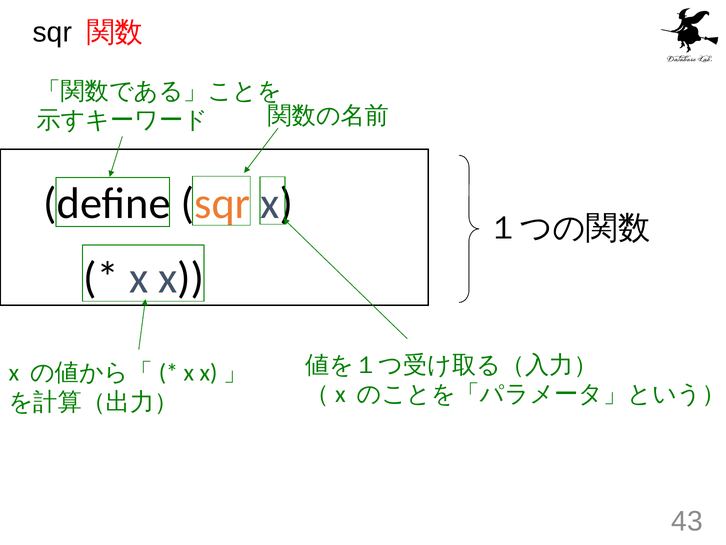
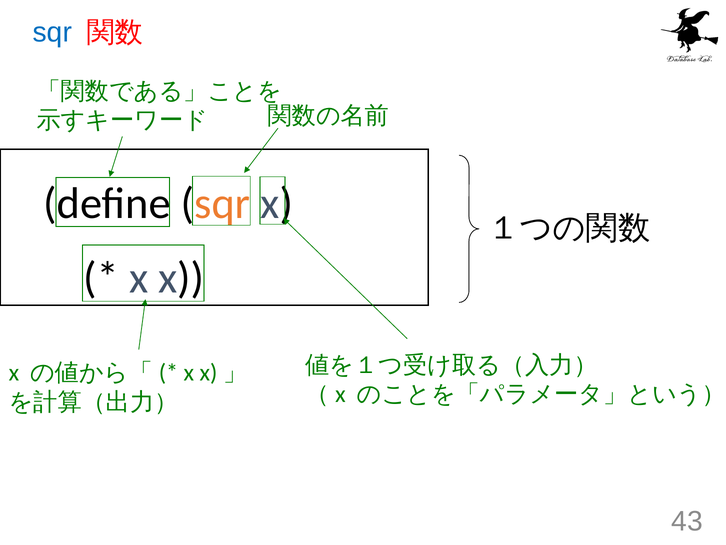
sqr at (52, 33) colour: black -> blue
